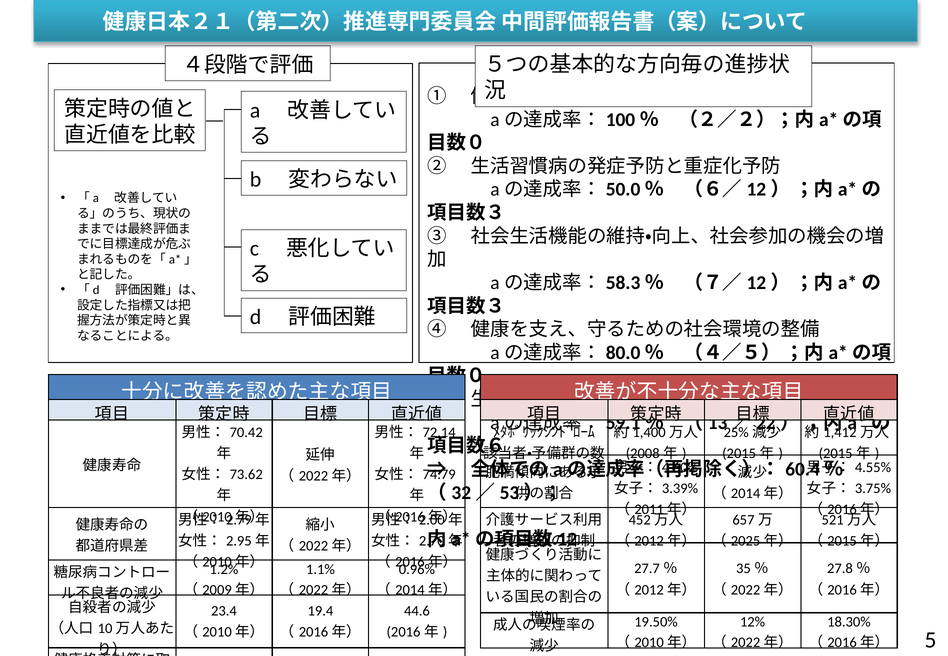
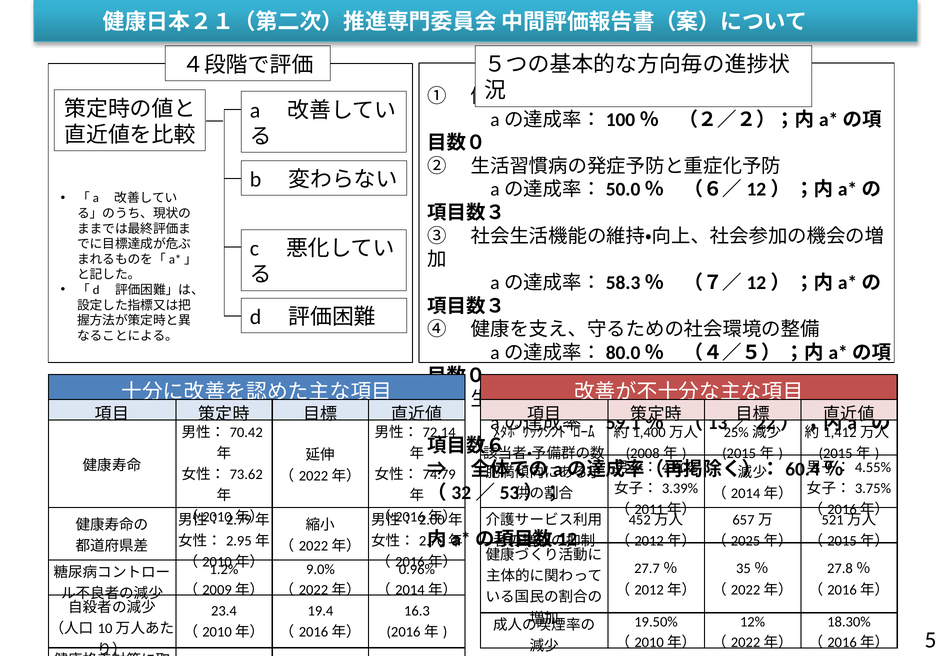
1.1%: 1.1% -> 9.0%
44.6: 44.6 -> 16.3
